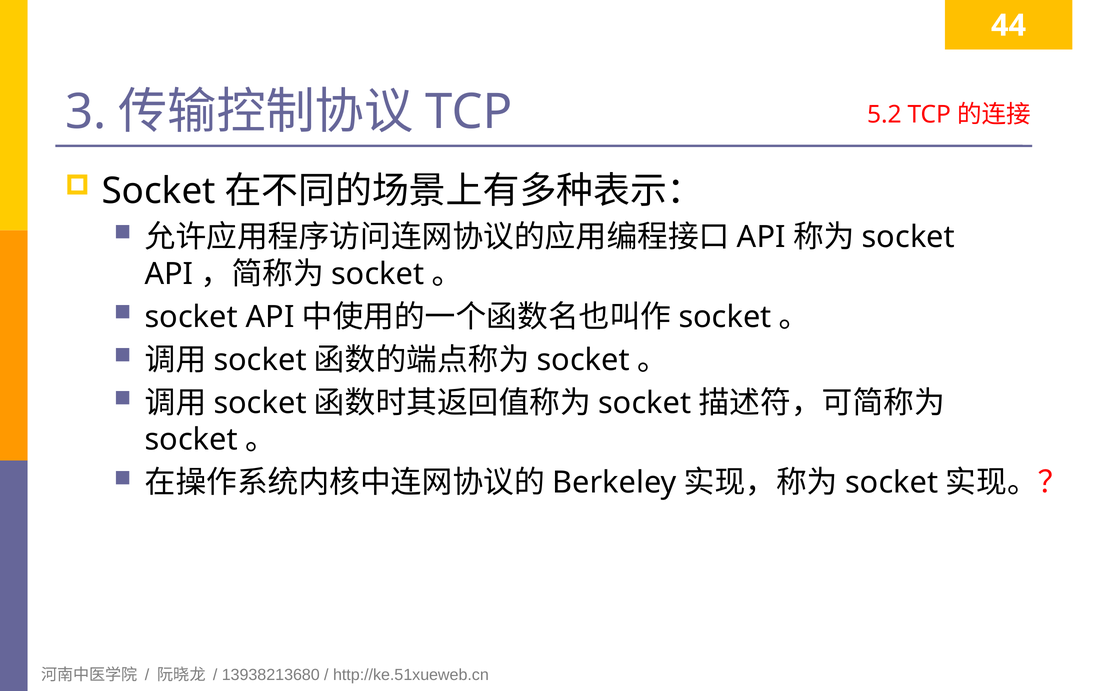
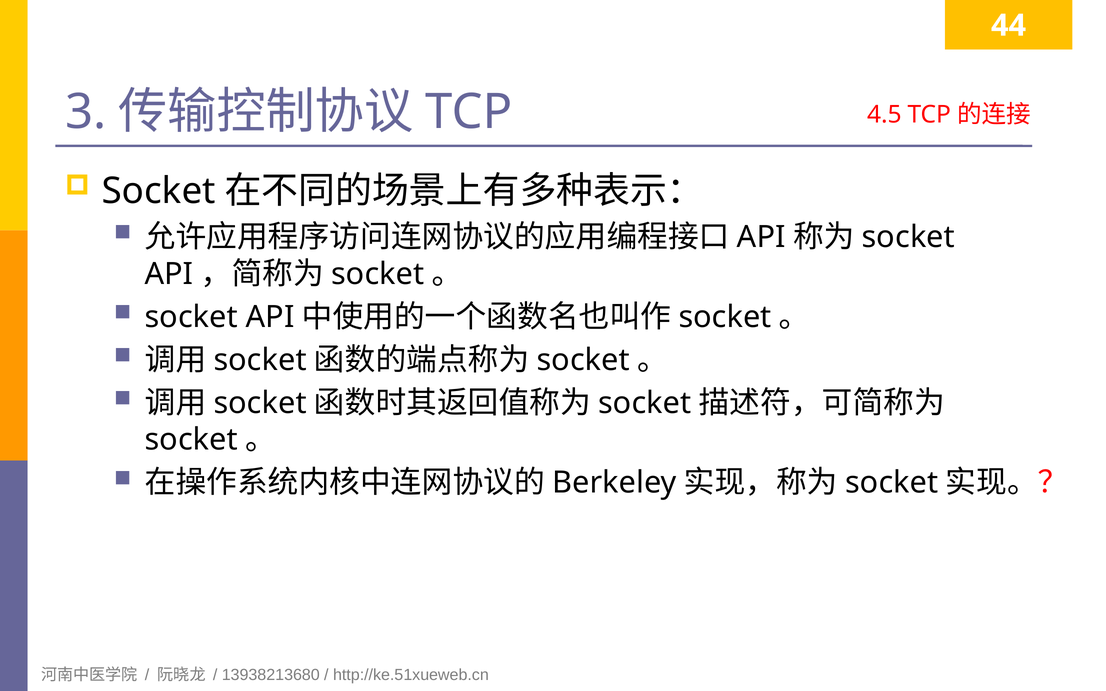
5.2: 5.2 -> 4.5
